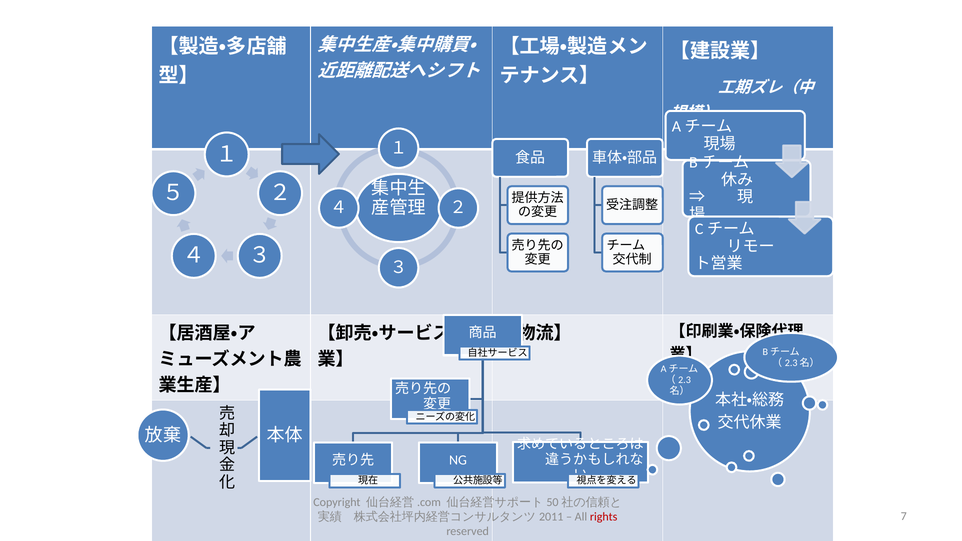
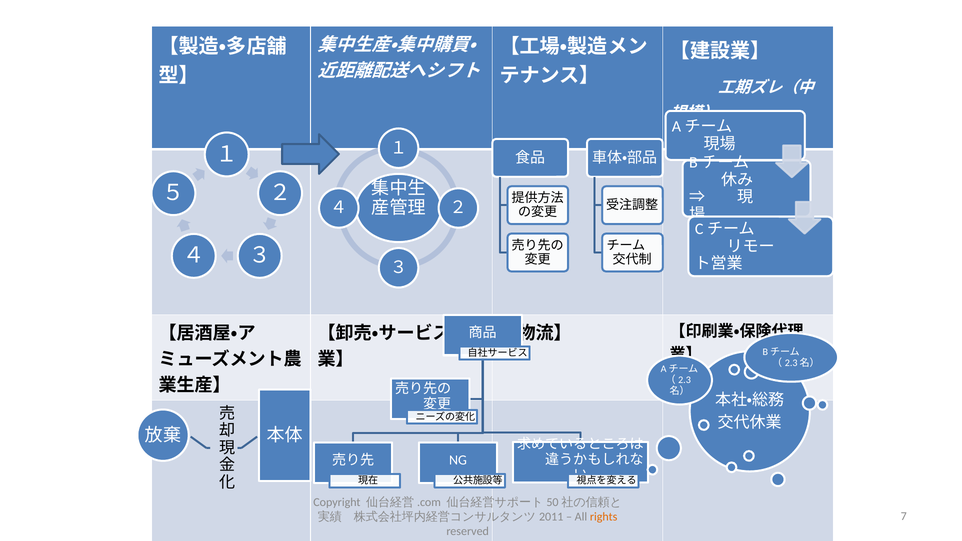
rights colour: red -> orange
